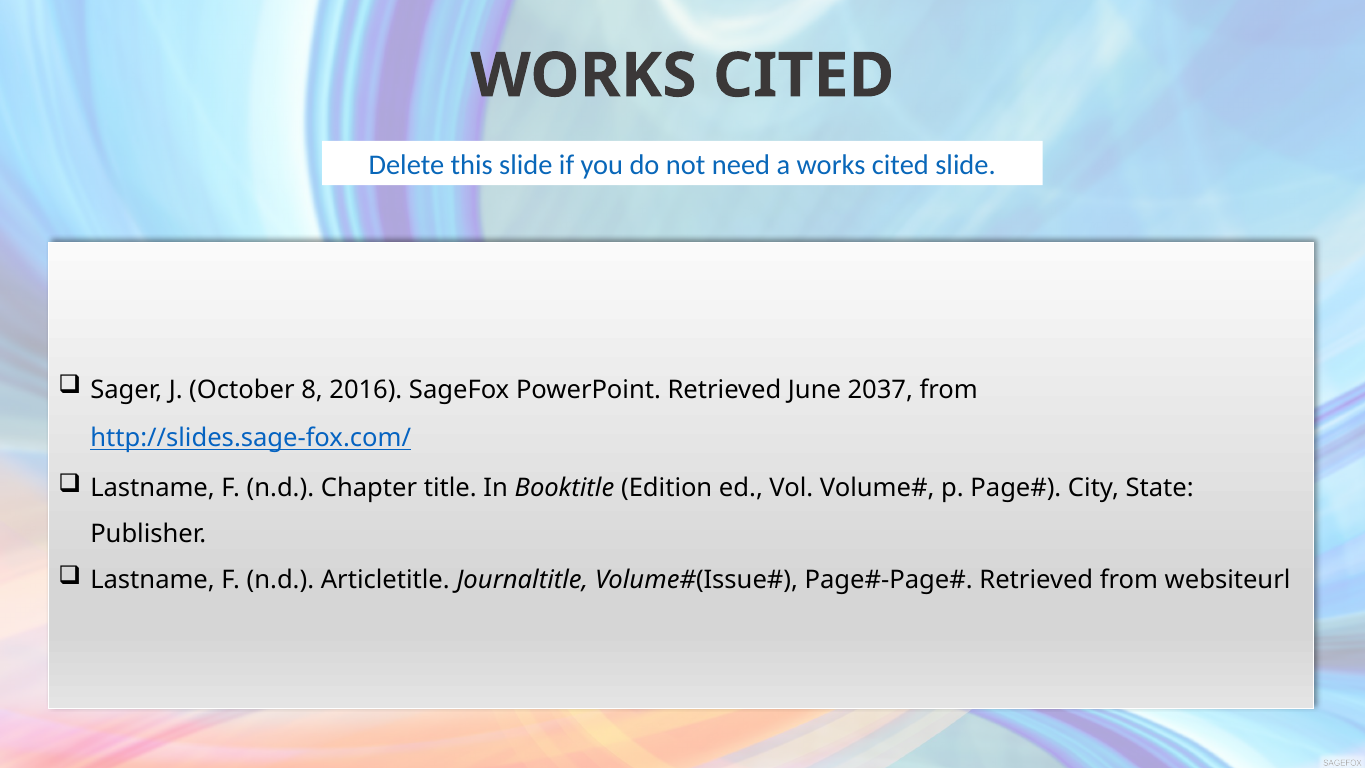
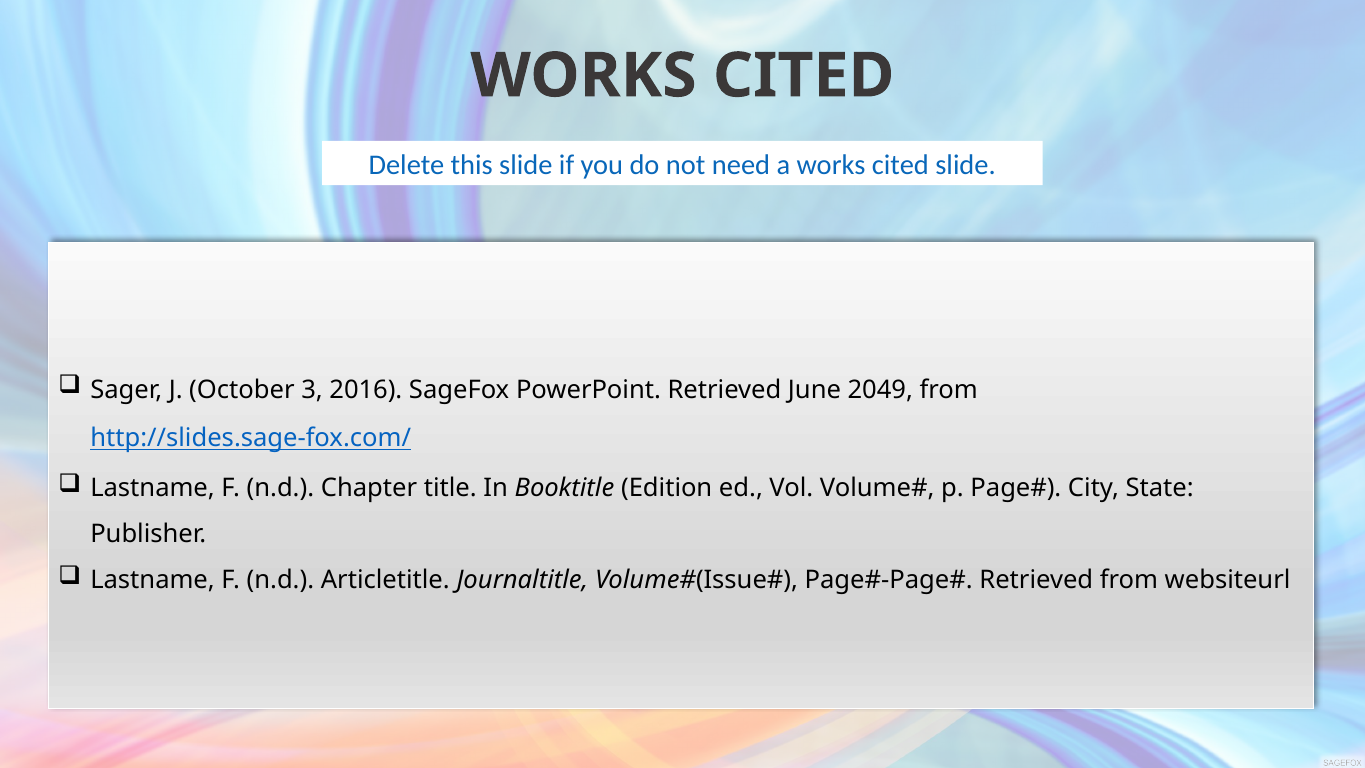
8: 8 -> 3
2037: 2037 -> 2049
